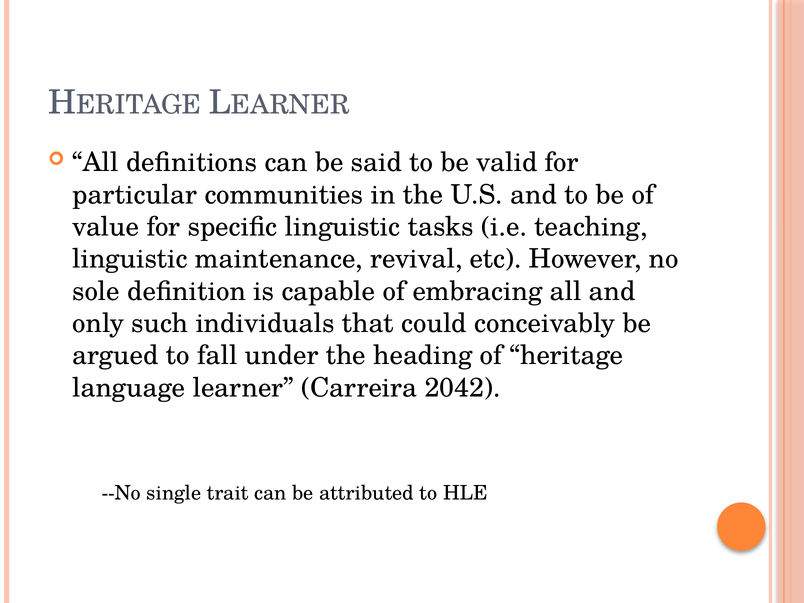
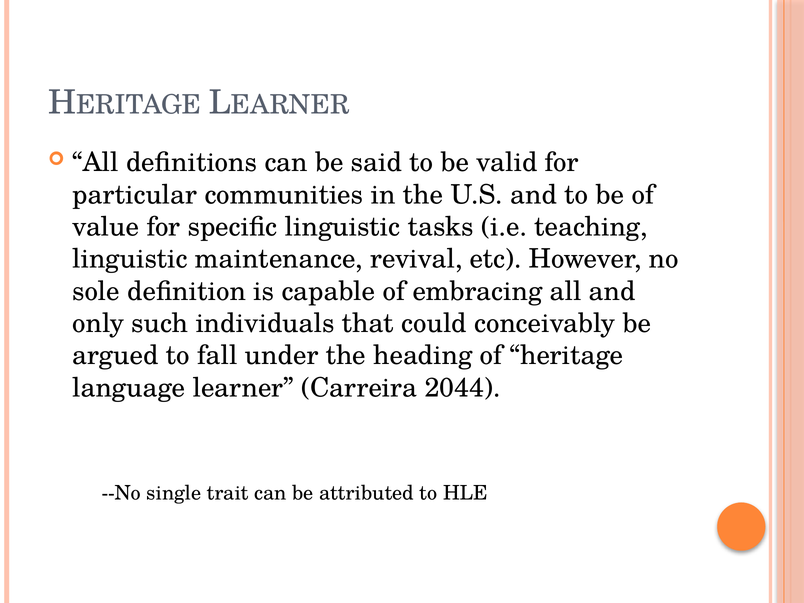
2042: 2042 -> 2044
